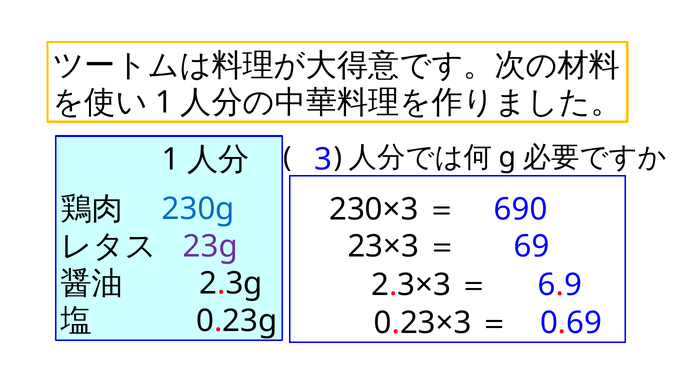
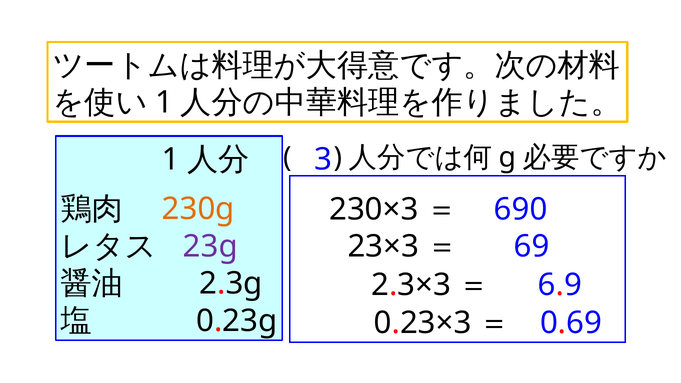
230g colour: blue -> orange
